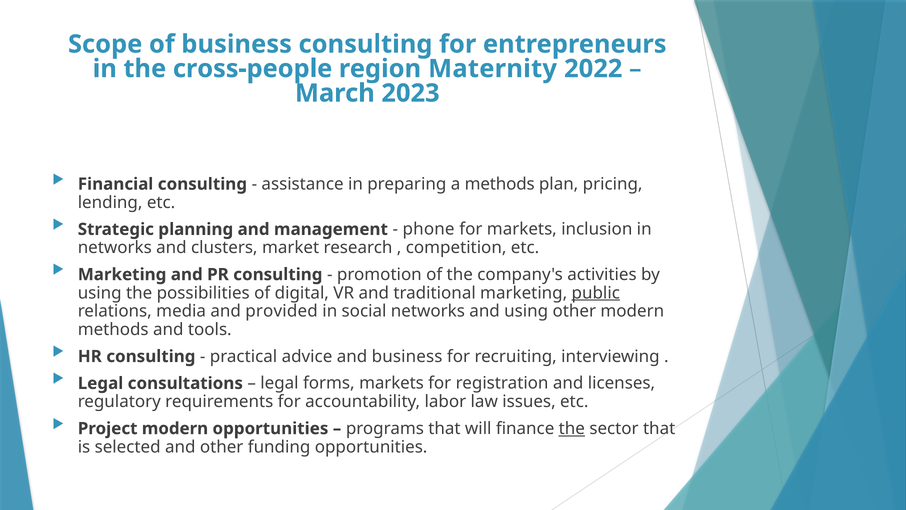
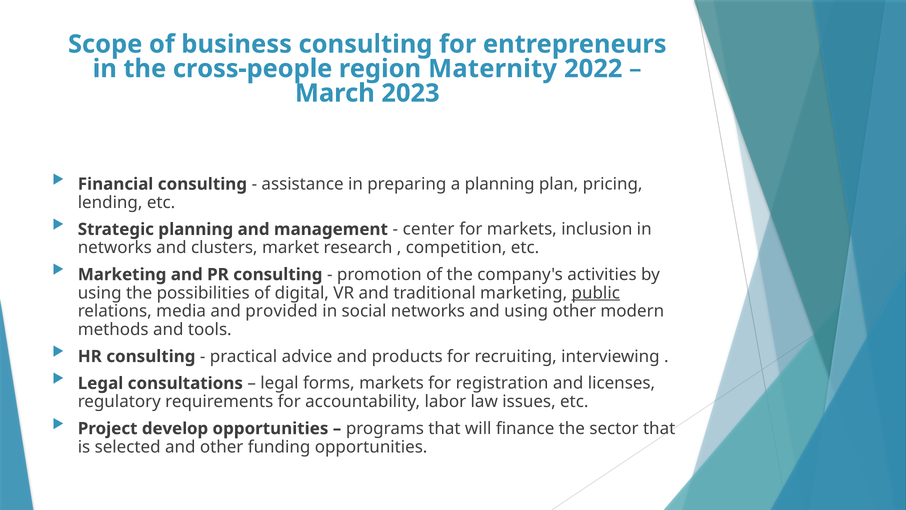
a methods: methods -> planning
phone: phone -> center
and business: business -> products
Project modern: modern -> develop
the at (572, 428) underline: present -> none
